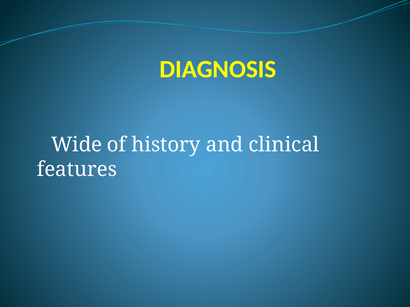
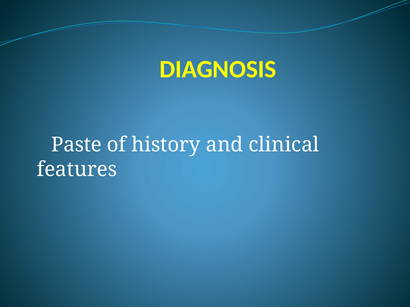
Wide: Wide -> Paste
